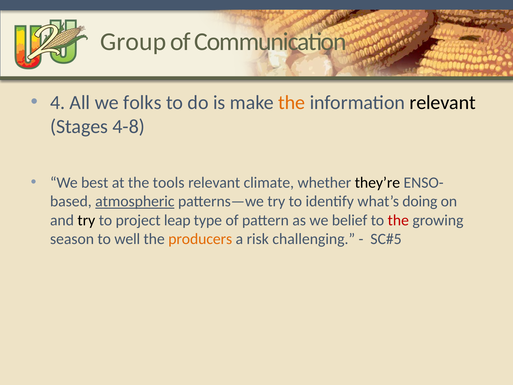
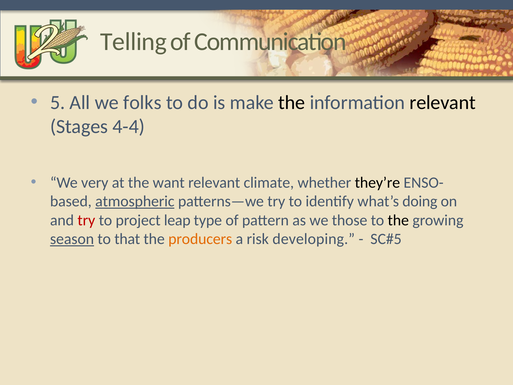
Group: Group -> Telling
4: 4 -> 5
the at (292, 102) colour: orange -> black
4-8: 4-8 -> 4-4
best: best -> very
tools: tools -> want
try at (86, 220) colour: black -> red
belief: belief -> those
the at (398, 220) colour: red -> black
season underline: none -> present
well: well -> that
challenging: challenging -> developing
